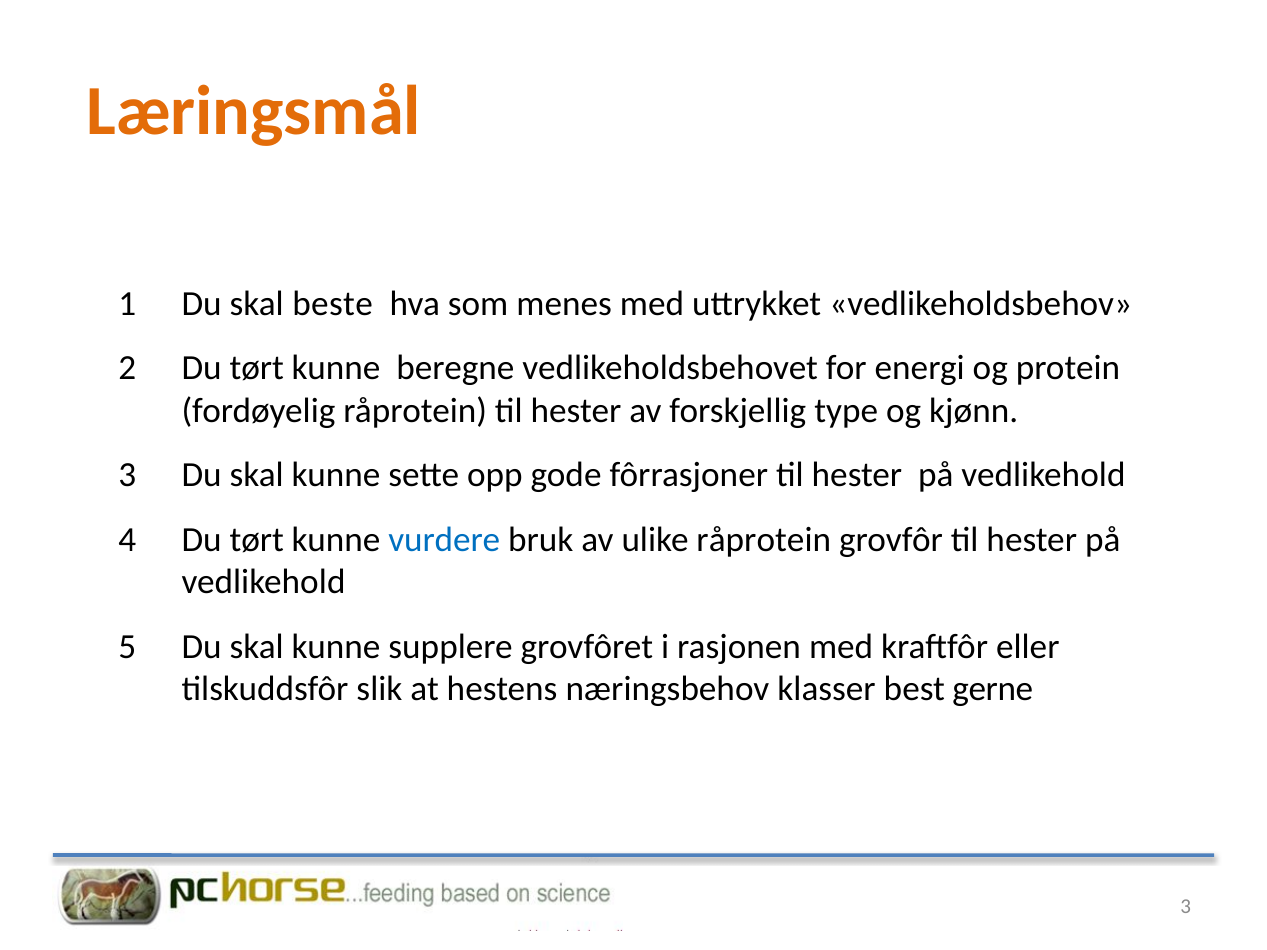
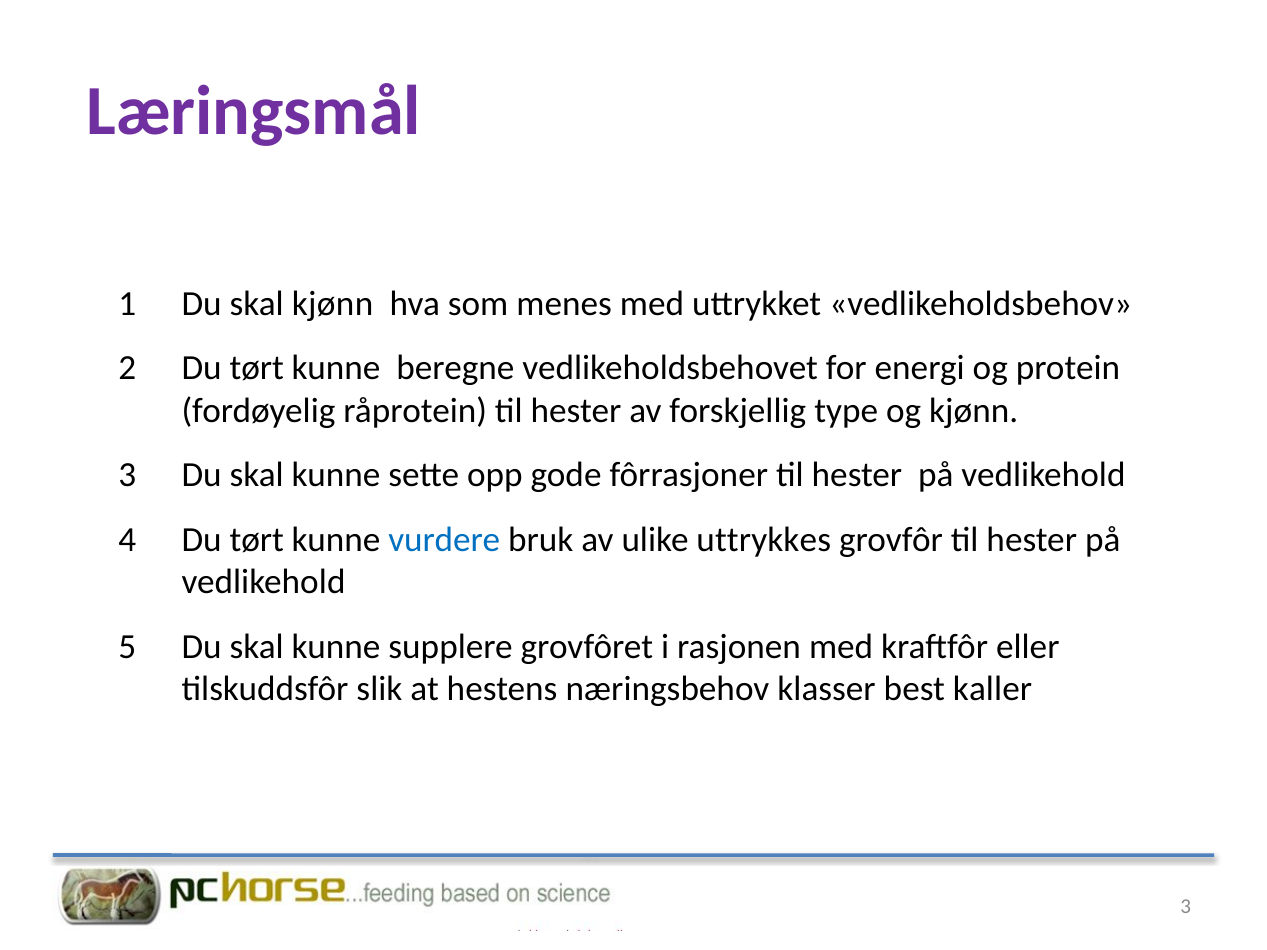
Læringsmål colour: orange -> purple
skal beste: beste -> kjønn
ulike råprotein: råprotein -> uttrykkes
gerne: gerne -> kaller
